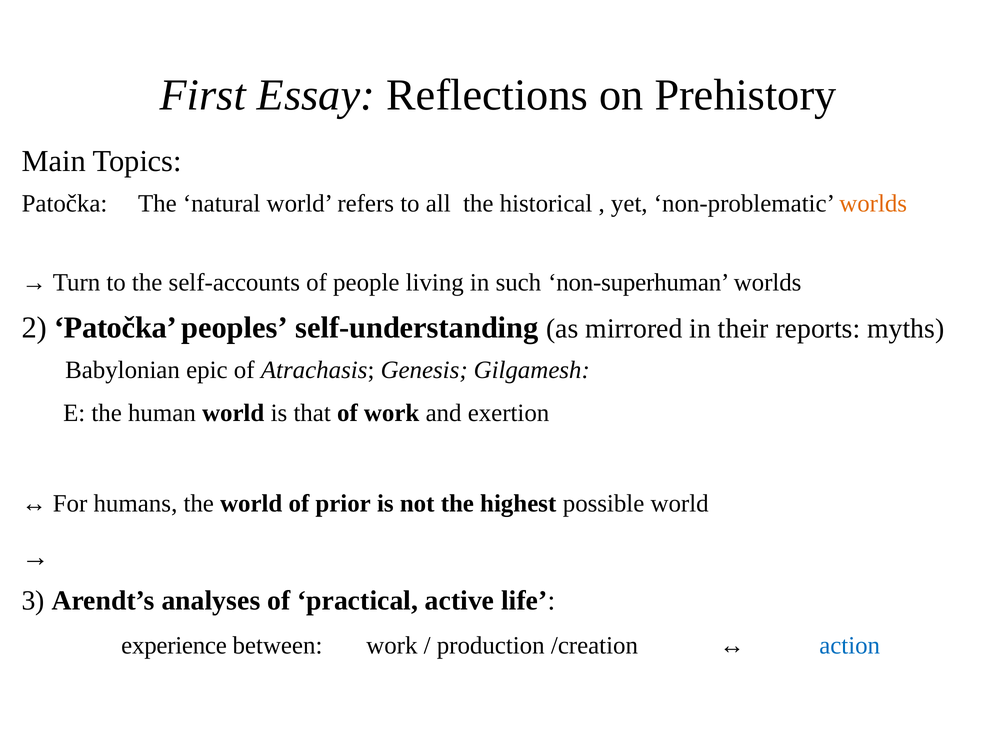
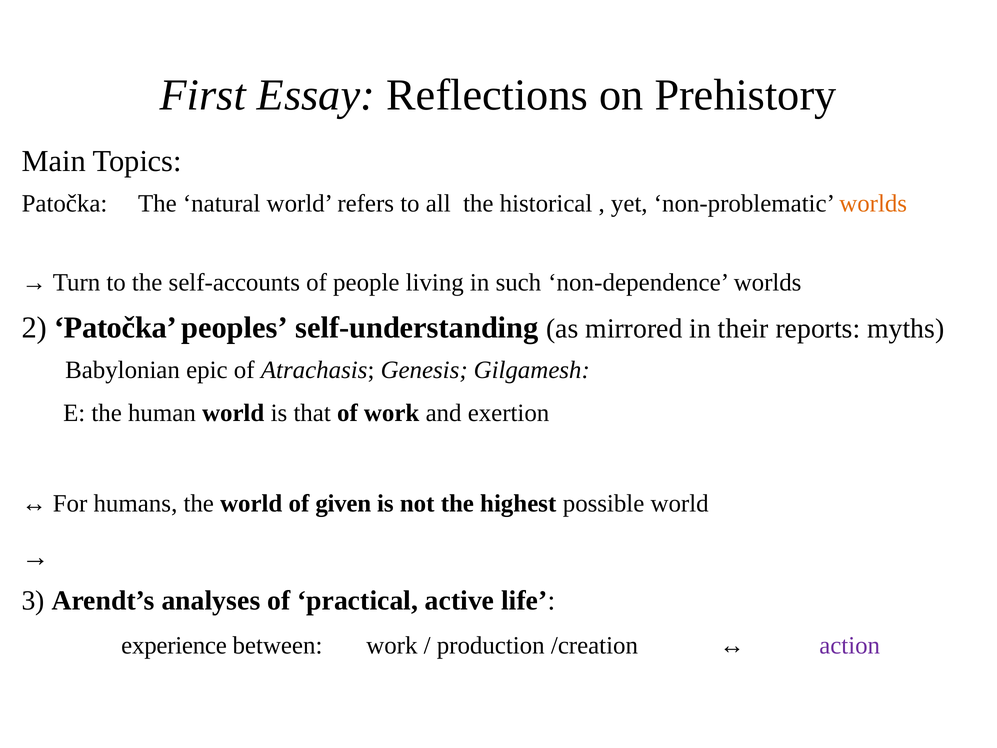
non-superhuman: non-superhuman -> non-dependence
prior: prior -> given
action colour: blue -> purple
